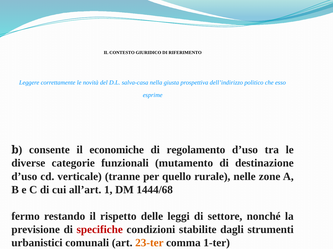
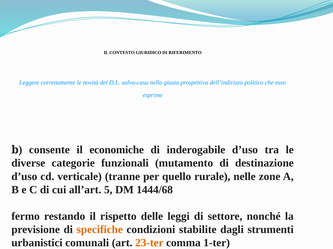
regolamento: regolamento -> inderogabile
1: 1 -> 5
specifiche colour: red -> orange
